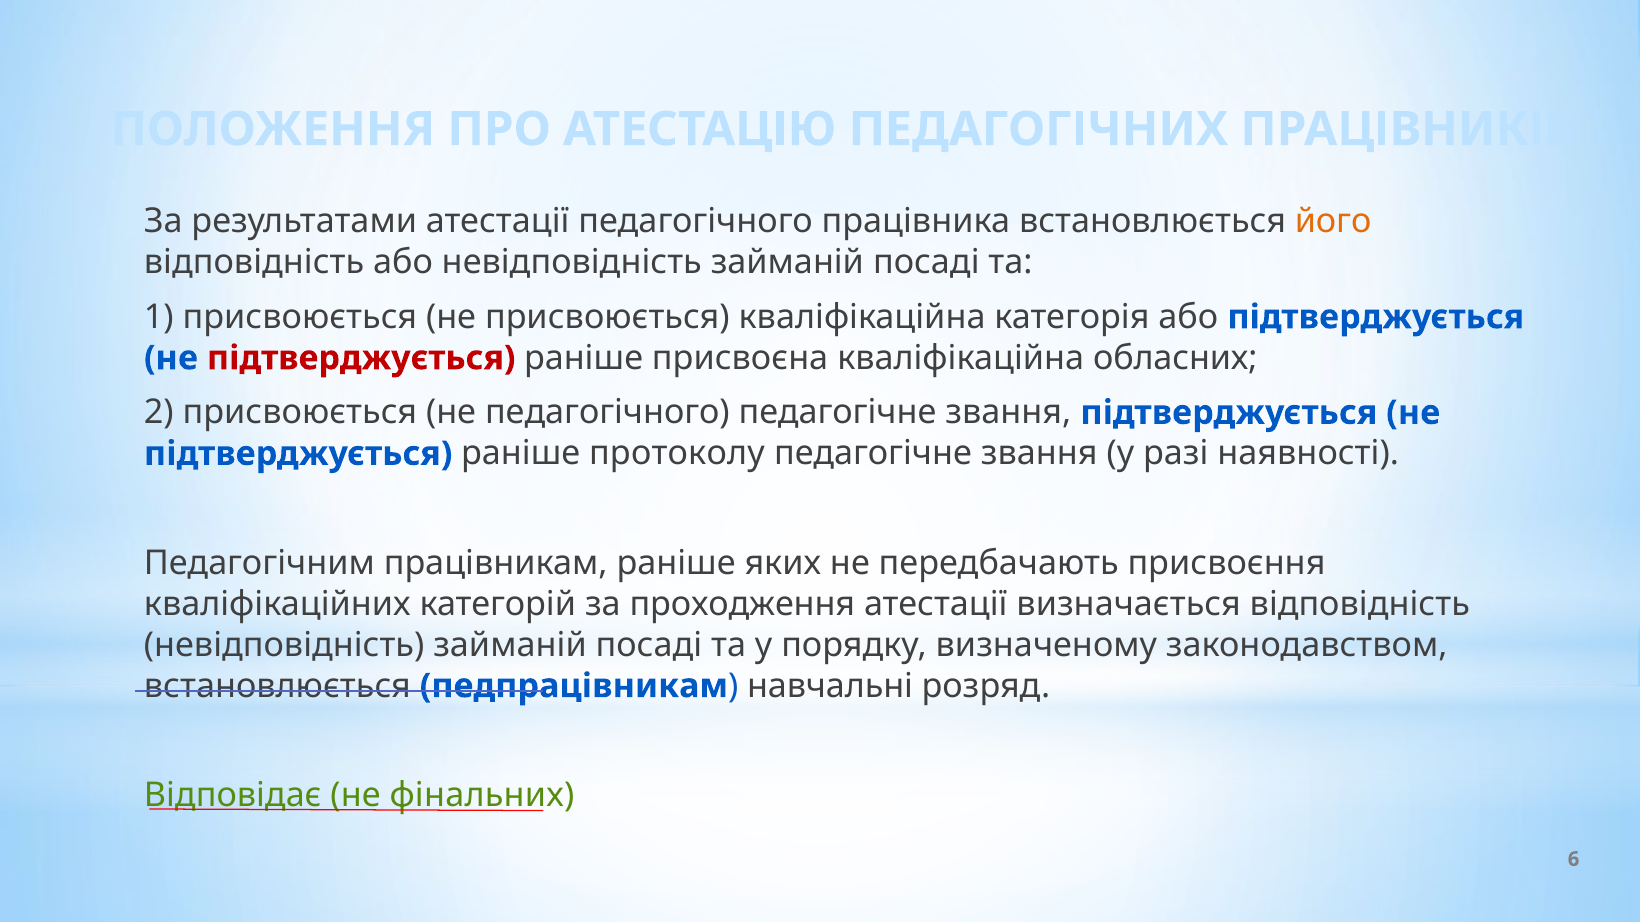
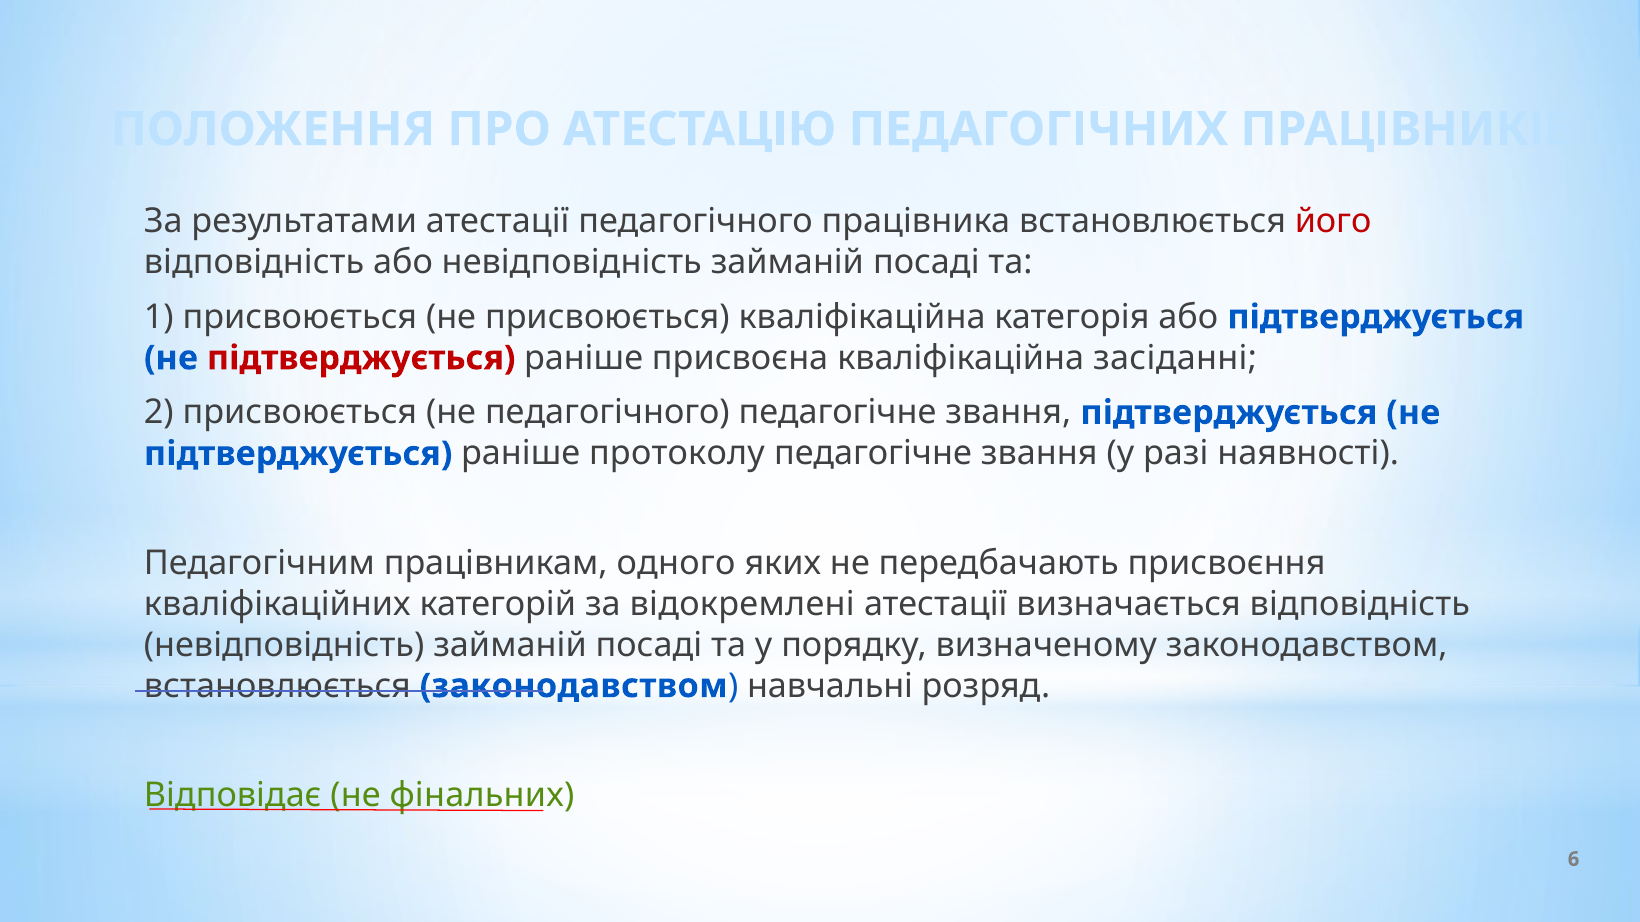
його colour: orange -> red
обласних: обласних -> засіданні
працівникам раніше: раніше -> одного
проходження: проходження -> відокремлені
встановлюється педпрацівникам: педпрацівникам -> законодавством
